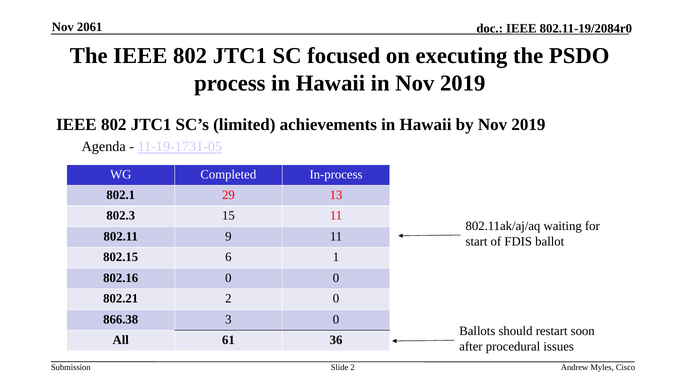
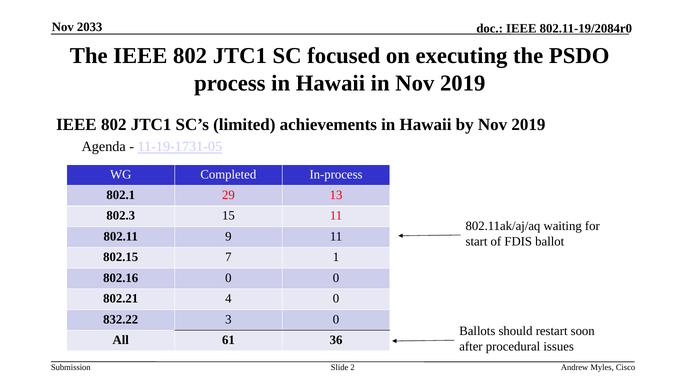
2061: 2061 -> 2033
6: 6 -> 7
802.21 2: 2 -> 4
866.38: 866.38 -> 832.22
